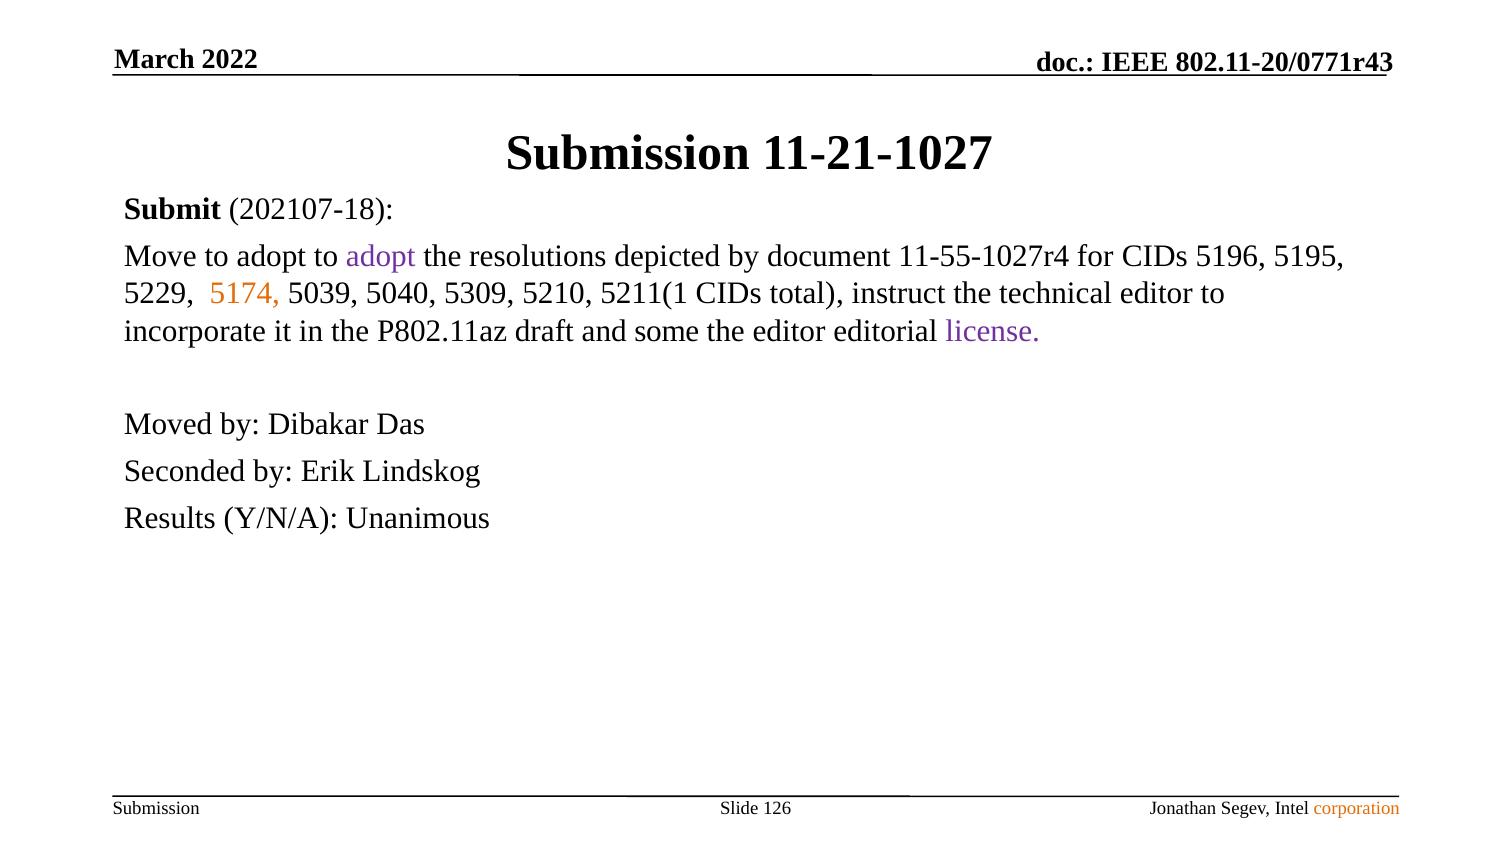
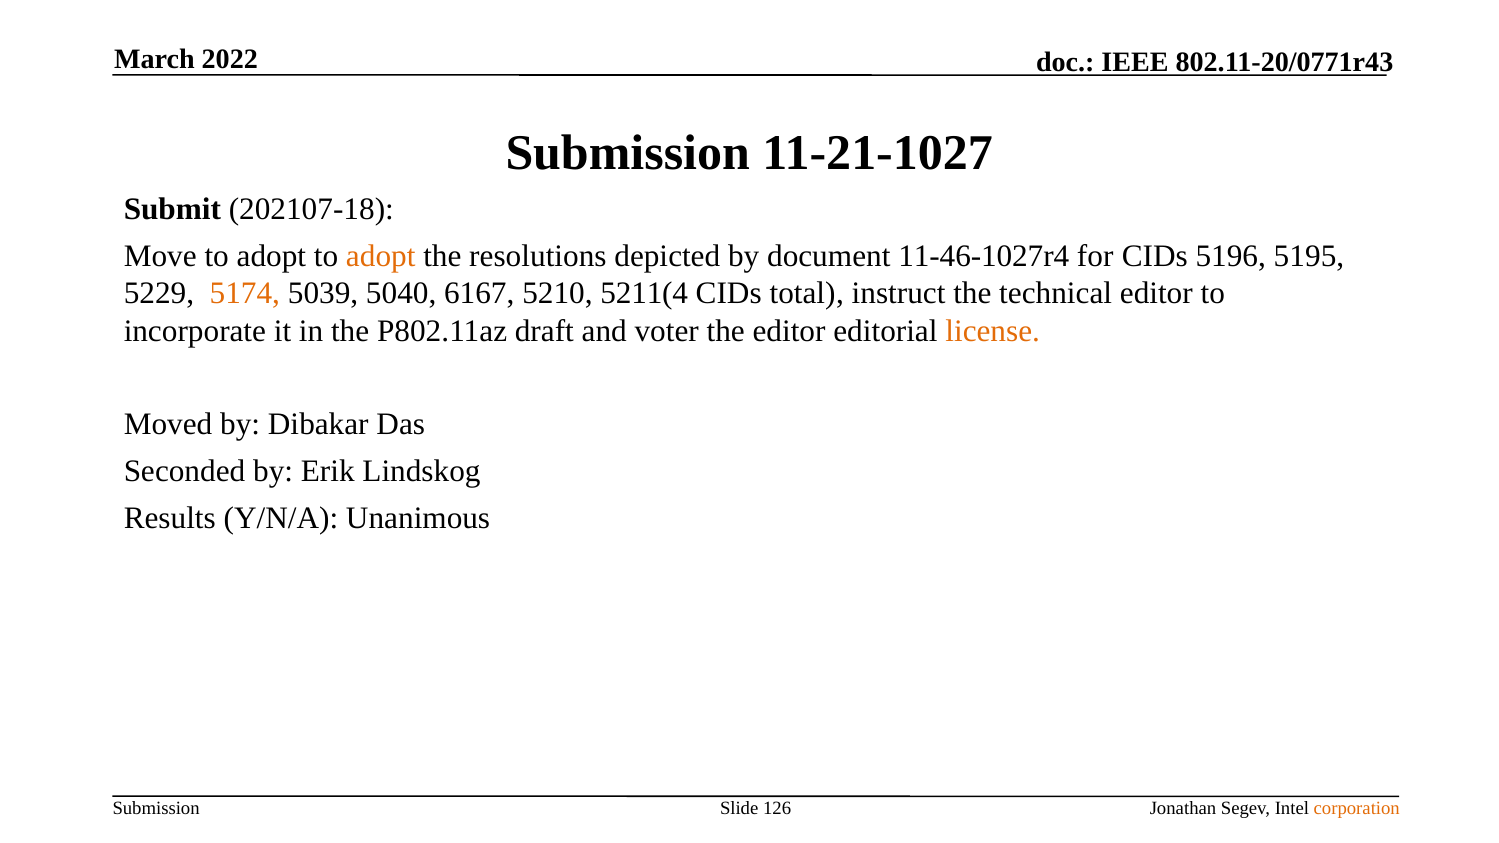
adopt at (381, 256) colour: purple -> orange
11-55-1027r4: 11-55-1027r4 -> 11-46-1027r4
5309: 5309 -> 6167
5211(1: 5211(1 -> 5211(4
some: some -> voter
license colour: purple -> orange
